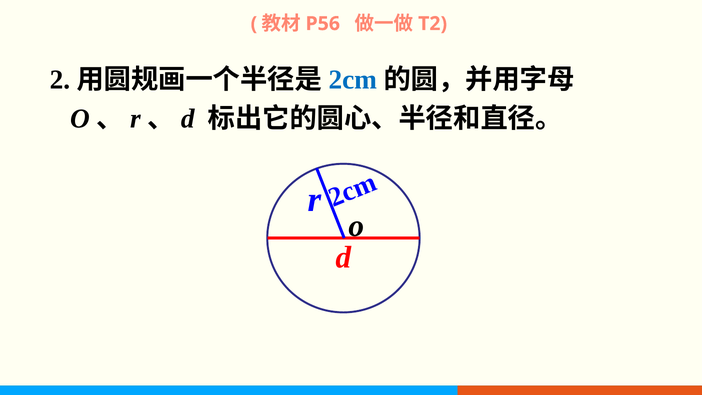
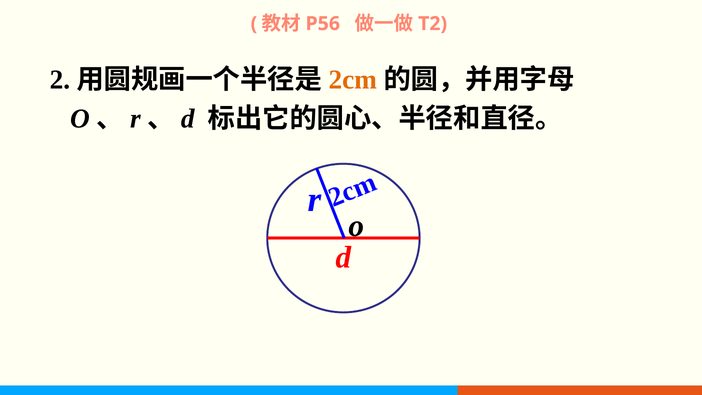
2cm colour: blue -> orange
